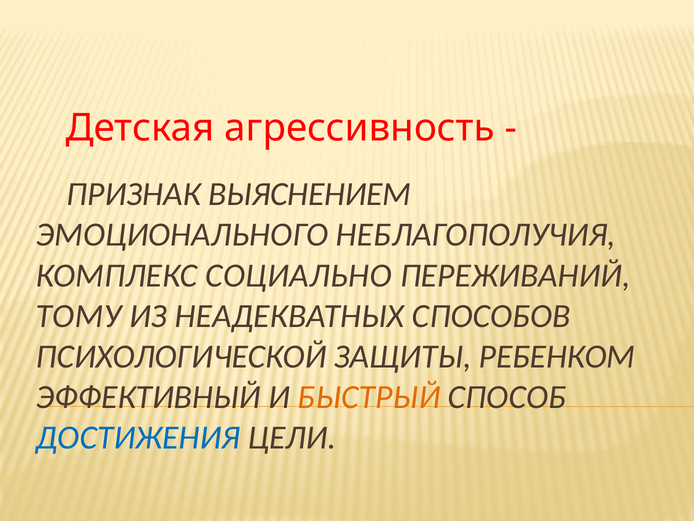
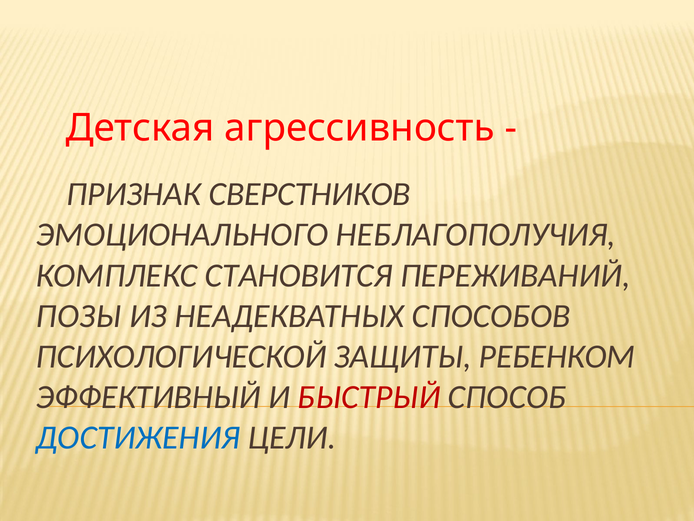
ВЫЯСНЕНИЕМ: ВЫЯСНЕНИЕМ -> СВЕРСТНИКОВ
СОЦИАЛЬНО: СОЦИАЛЬНО -> СТАНОВИТСЯ
ТОМУ: ТОМУ -> ПОЗЫ
БЫСТРЫЙ colour: orange -> red
